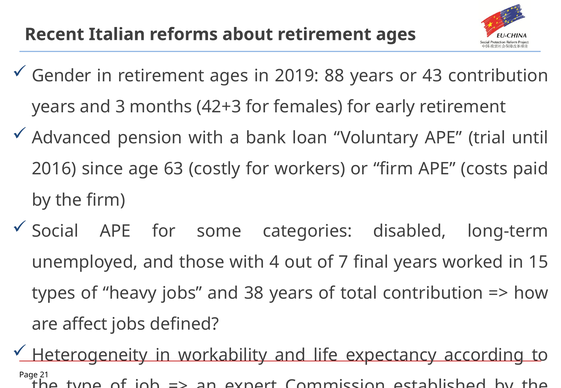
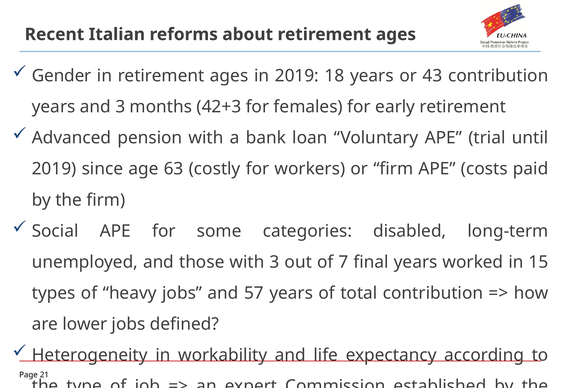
88: 88 -> 18
2016 at (54, 169): 2016 -> 2019
with 4: 4 -> 3
38: 38 -> 57
affect: affect -> lower
